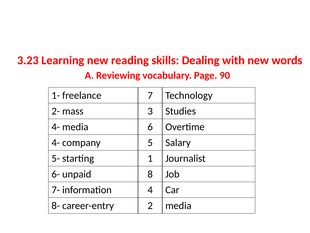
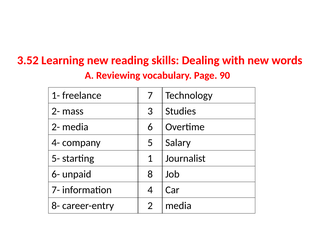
3.23: 3.23 -> 3.52
4- at (56, 127): 4- -> 2-
